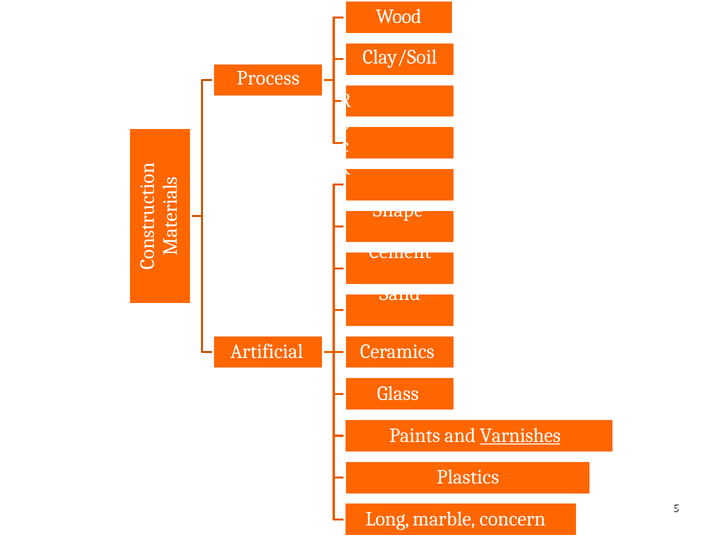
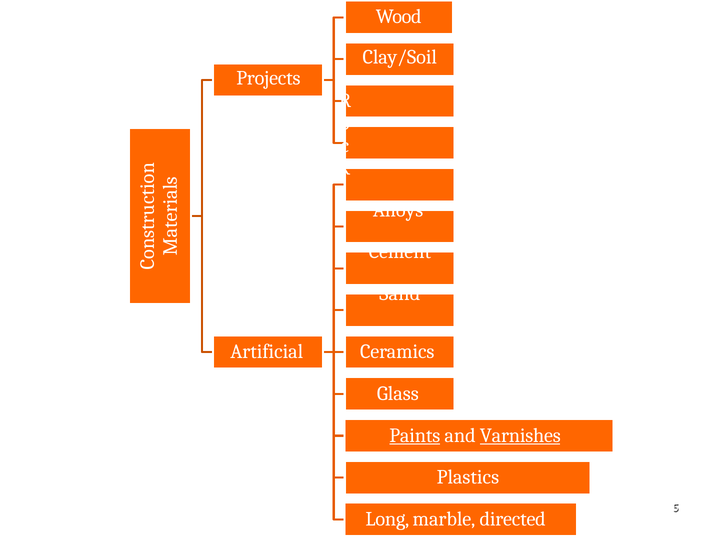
Process: Process -> Projects
Shape: Shape -> Alloys
Paints underline: none -> present
concern: concern -> directed
